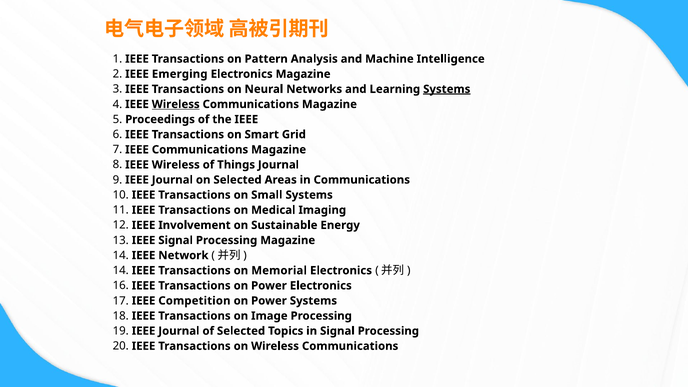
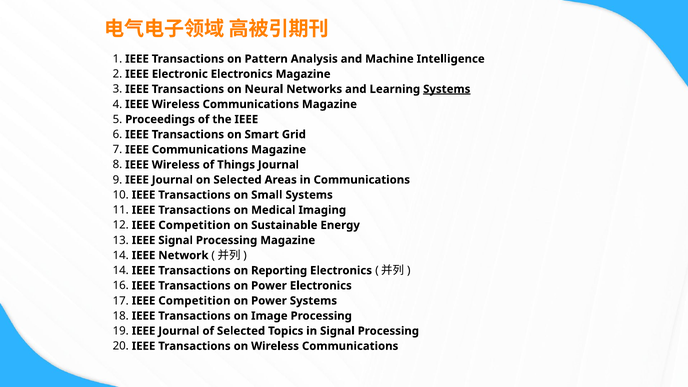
Emerging: Emerging -> Electronic
Wireless at (176, 104) underline: present -> none
12 IEEE Involvement: Involvement -> Competition
Memorial: Memorial -> Reporting
